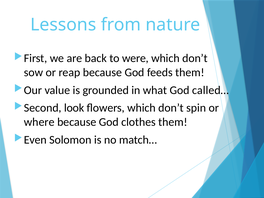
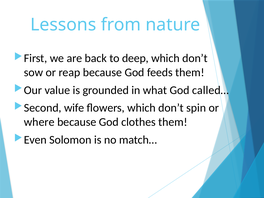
were: were -> deep
look: look -> wife
